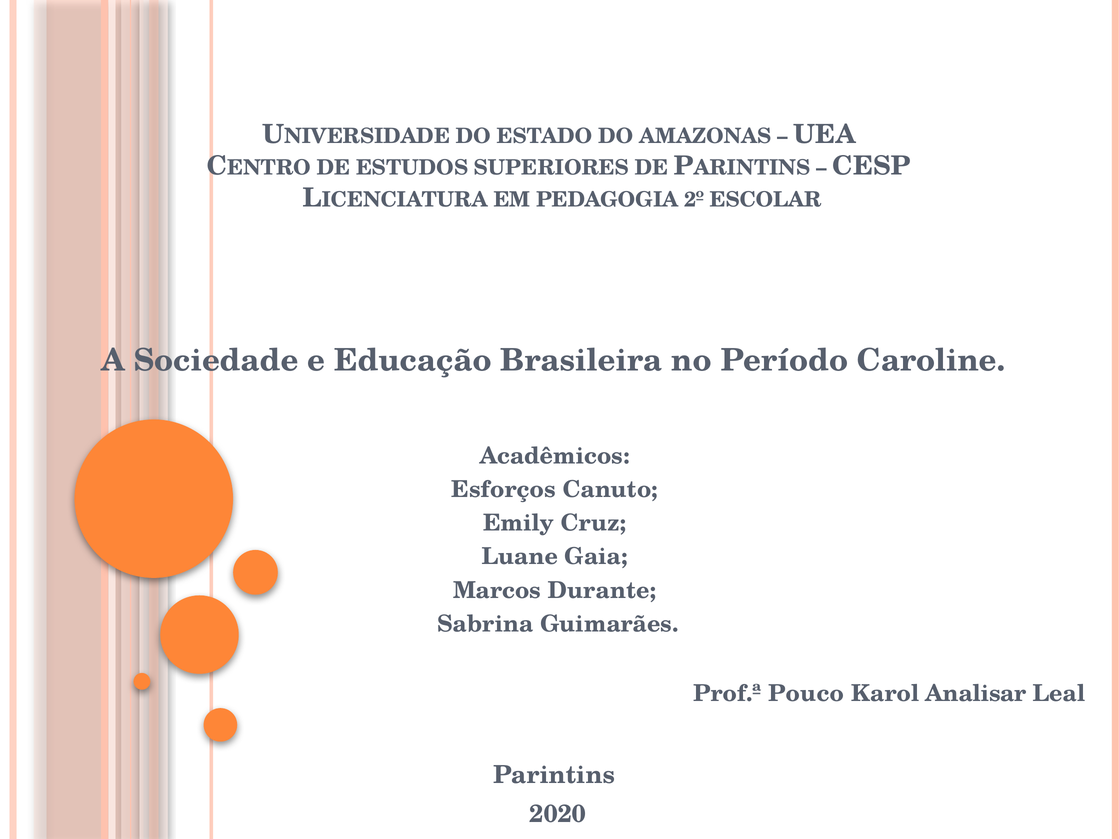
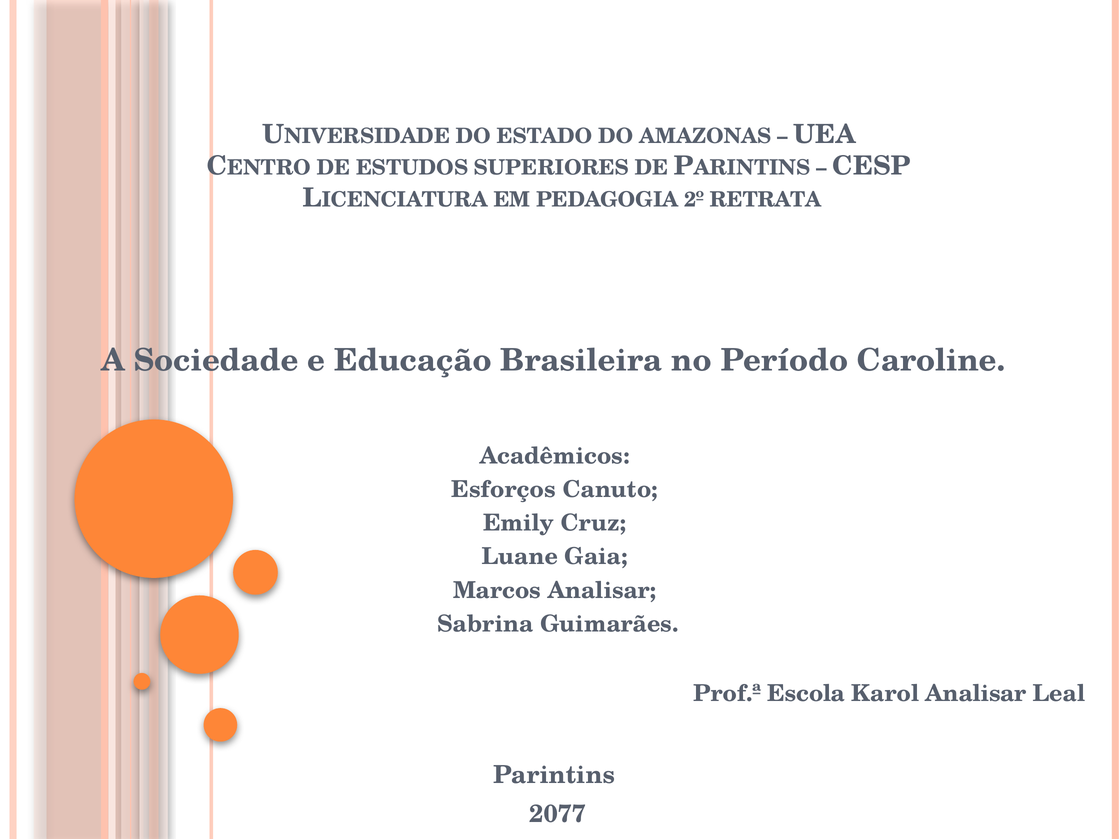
ESCOLAR: ESCOLAR -> RETRATA
Marcos Durante: Durante -> Analisar
Pouco: Pouco -> Escola
2020: 2020 -> 2077
